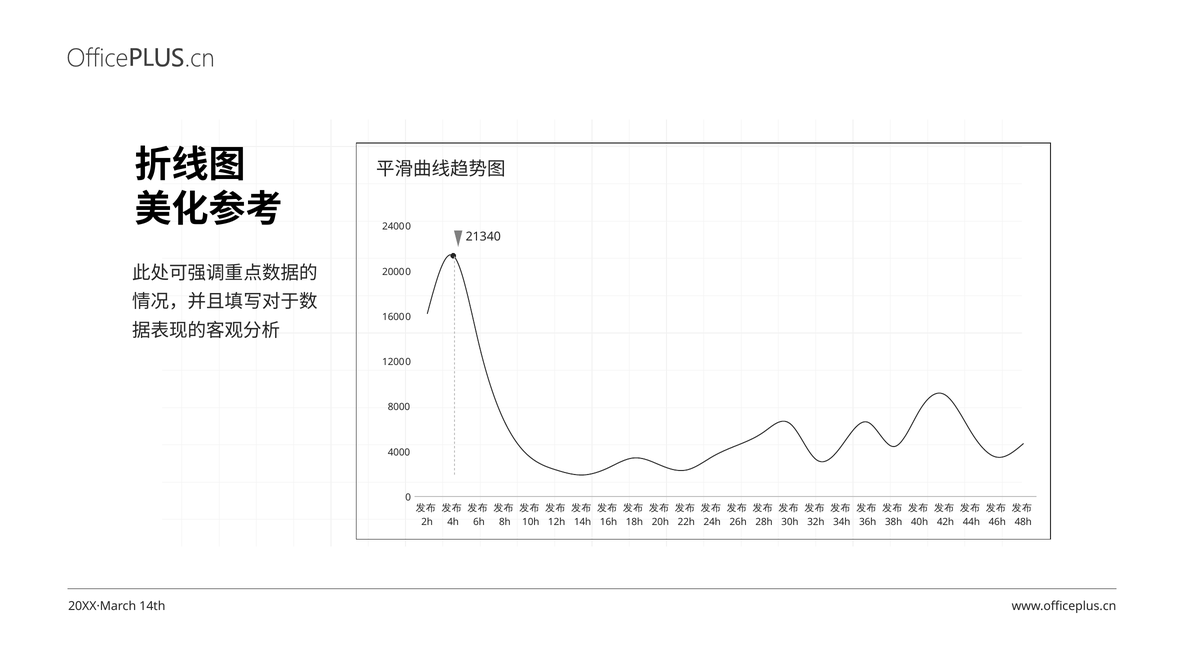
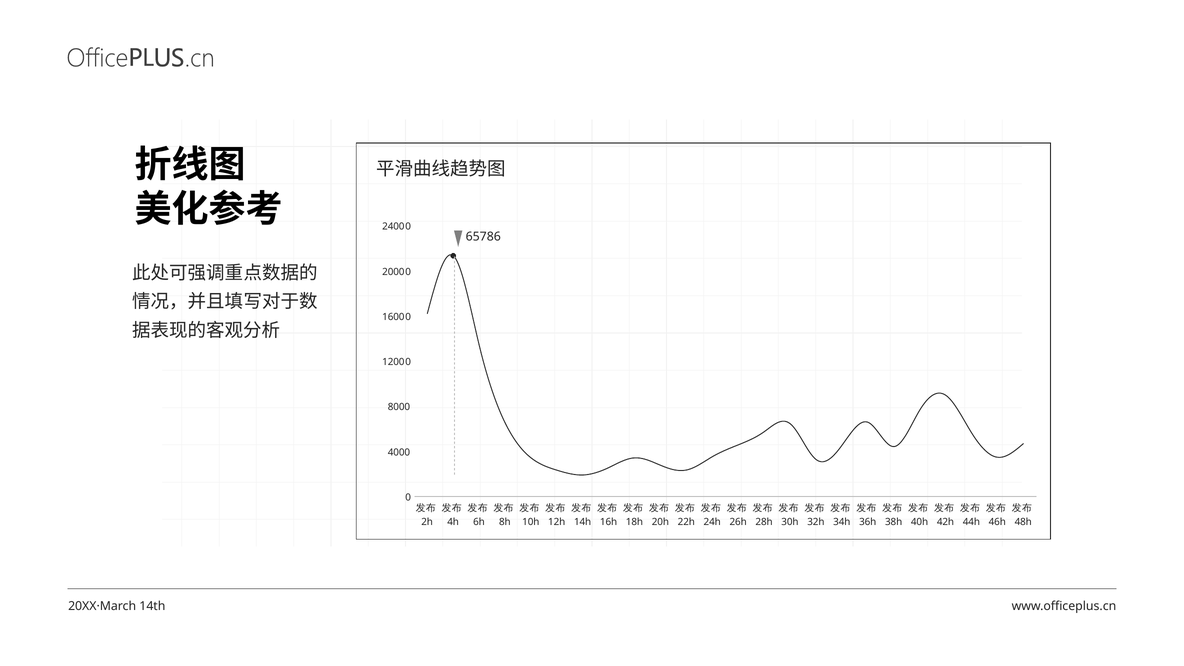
21340: 21340 -> 65786
